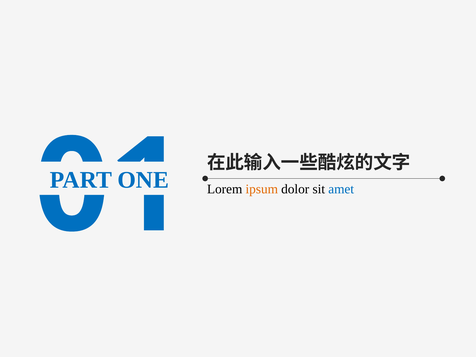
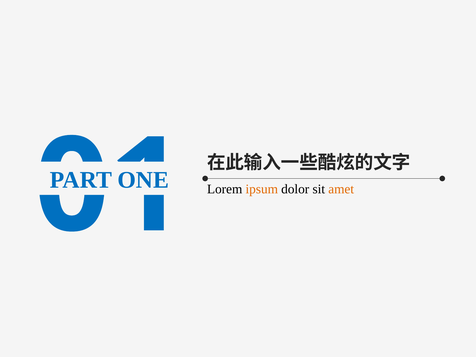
amet colour: blue -> orange
